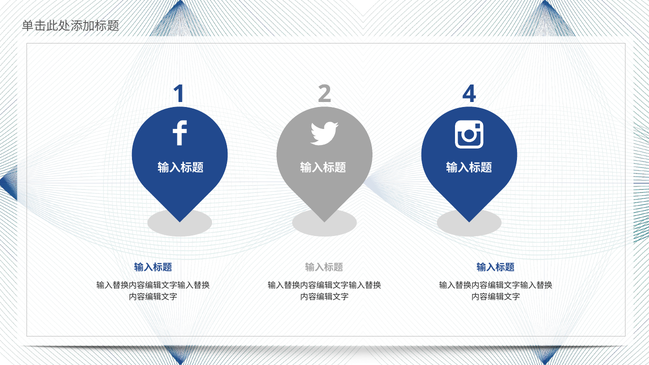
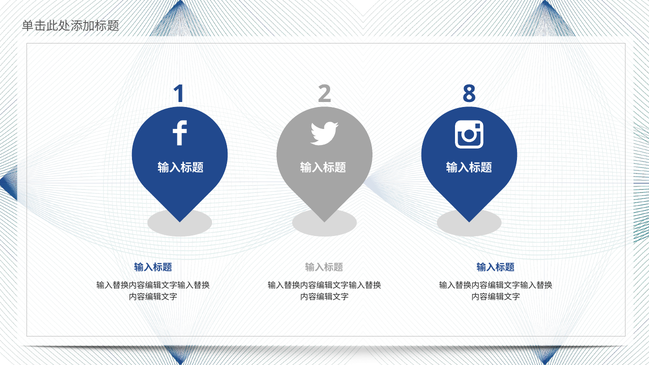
4: 4 -> 8
